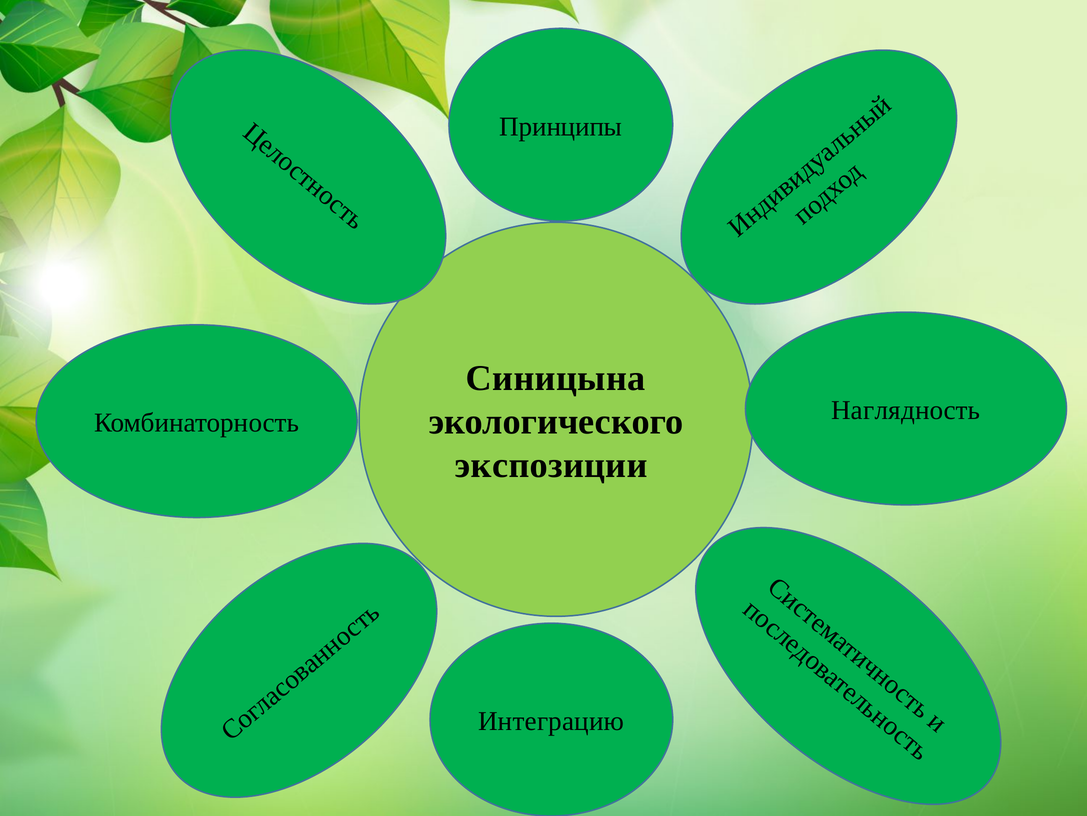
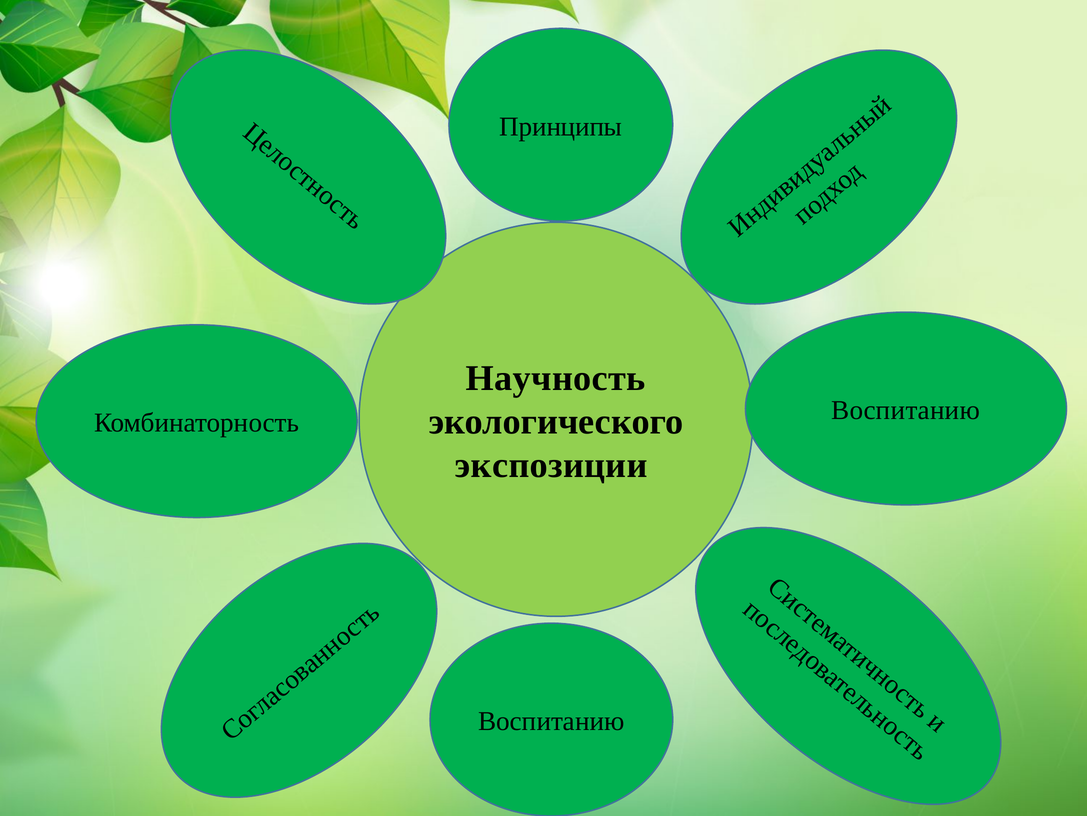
Синицына: Синицына -> Научность
Наглядность at (906, 410): Наглядность -> Воспитанию
Интеграцию at (551, 721): Интеграцию -> Воспитанию
